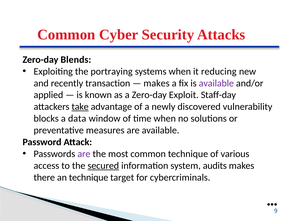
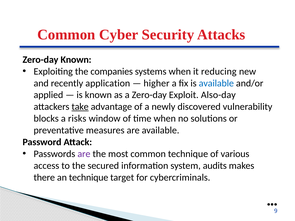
Zero-day Blends: Blends -> Known
portraying: portraying -> companies
transaction: transaction -> application
makes at (157, 83): makes -> higher
available at (216, 83) colour: purple -> blue
Staff-day: Staff-day -> Also-day
data: data -> risks
secured underline: present -> none
